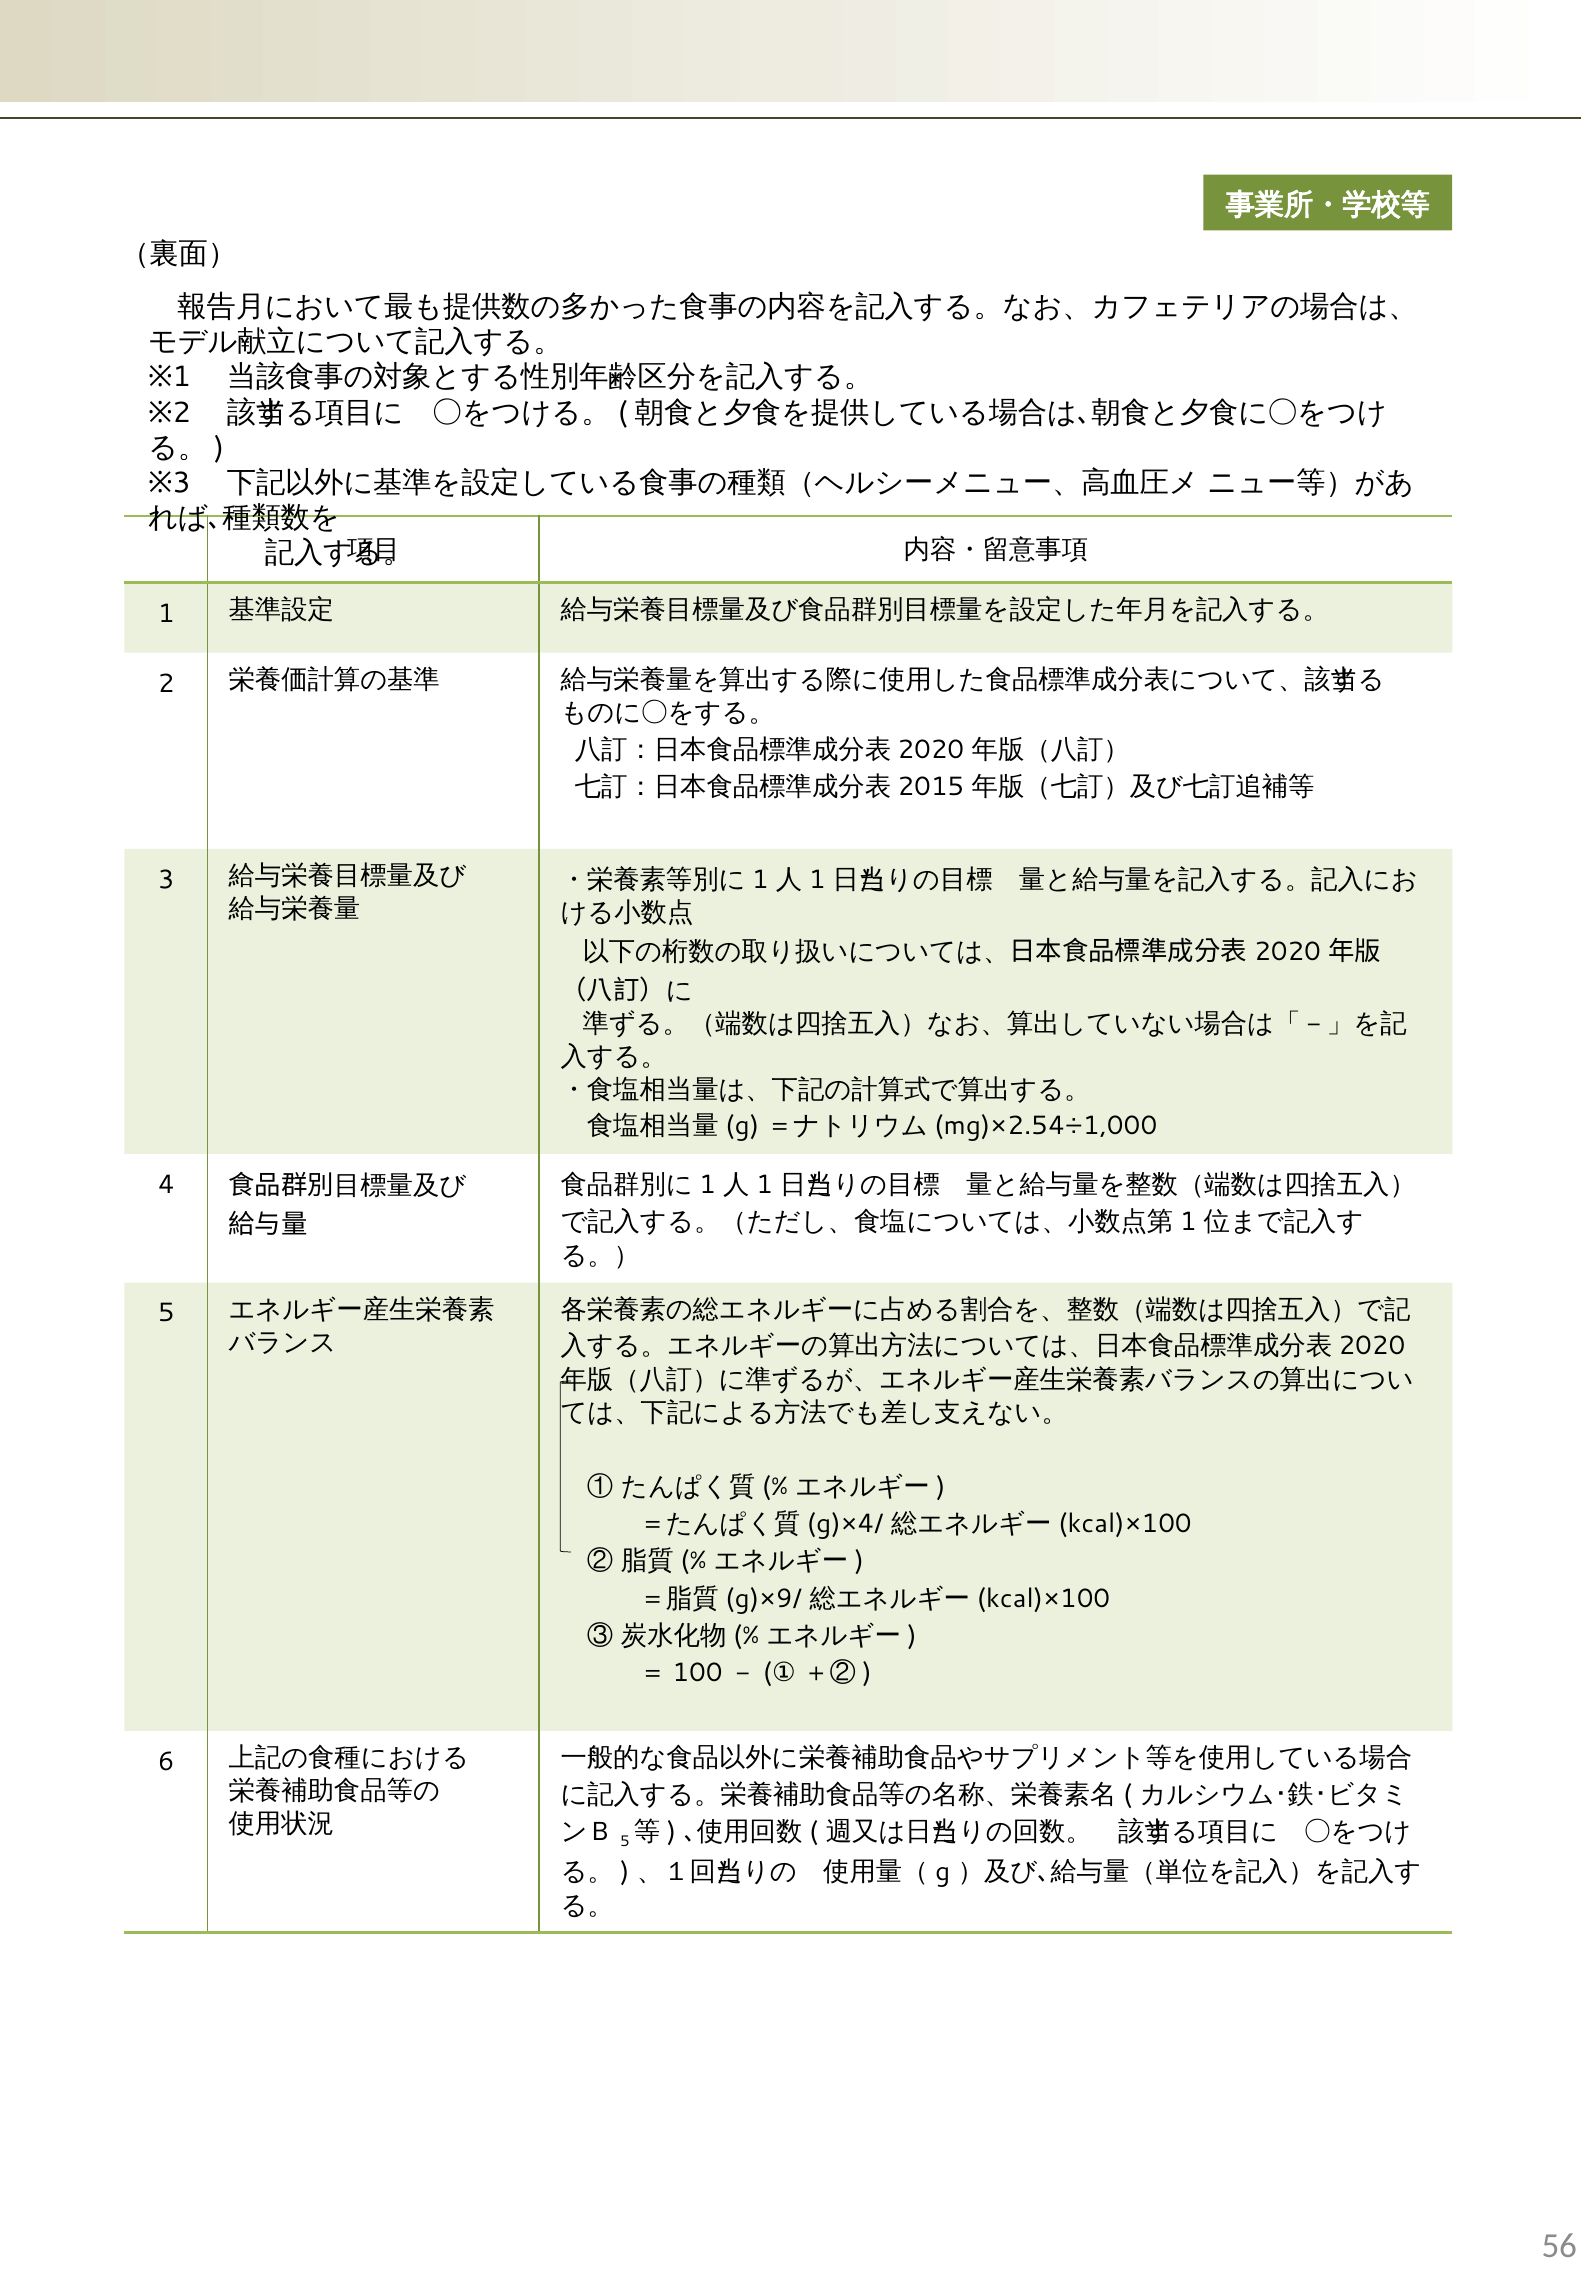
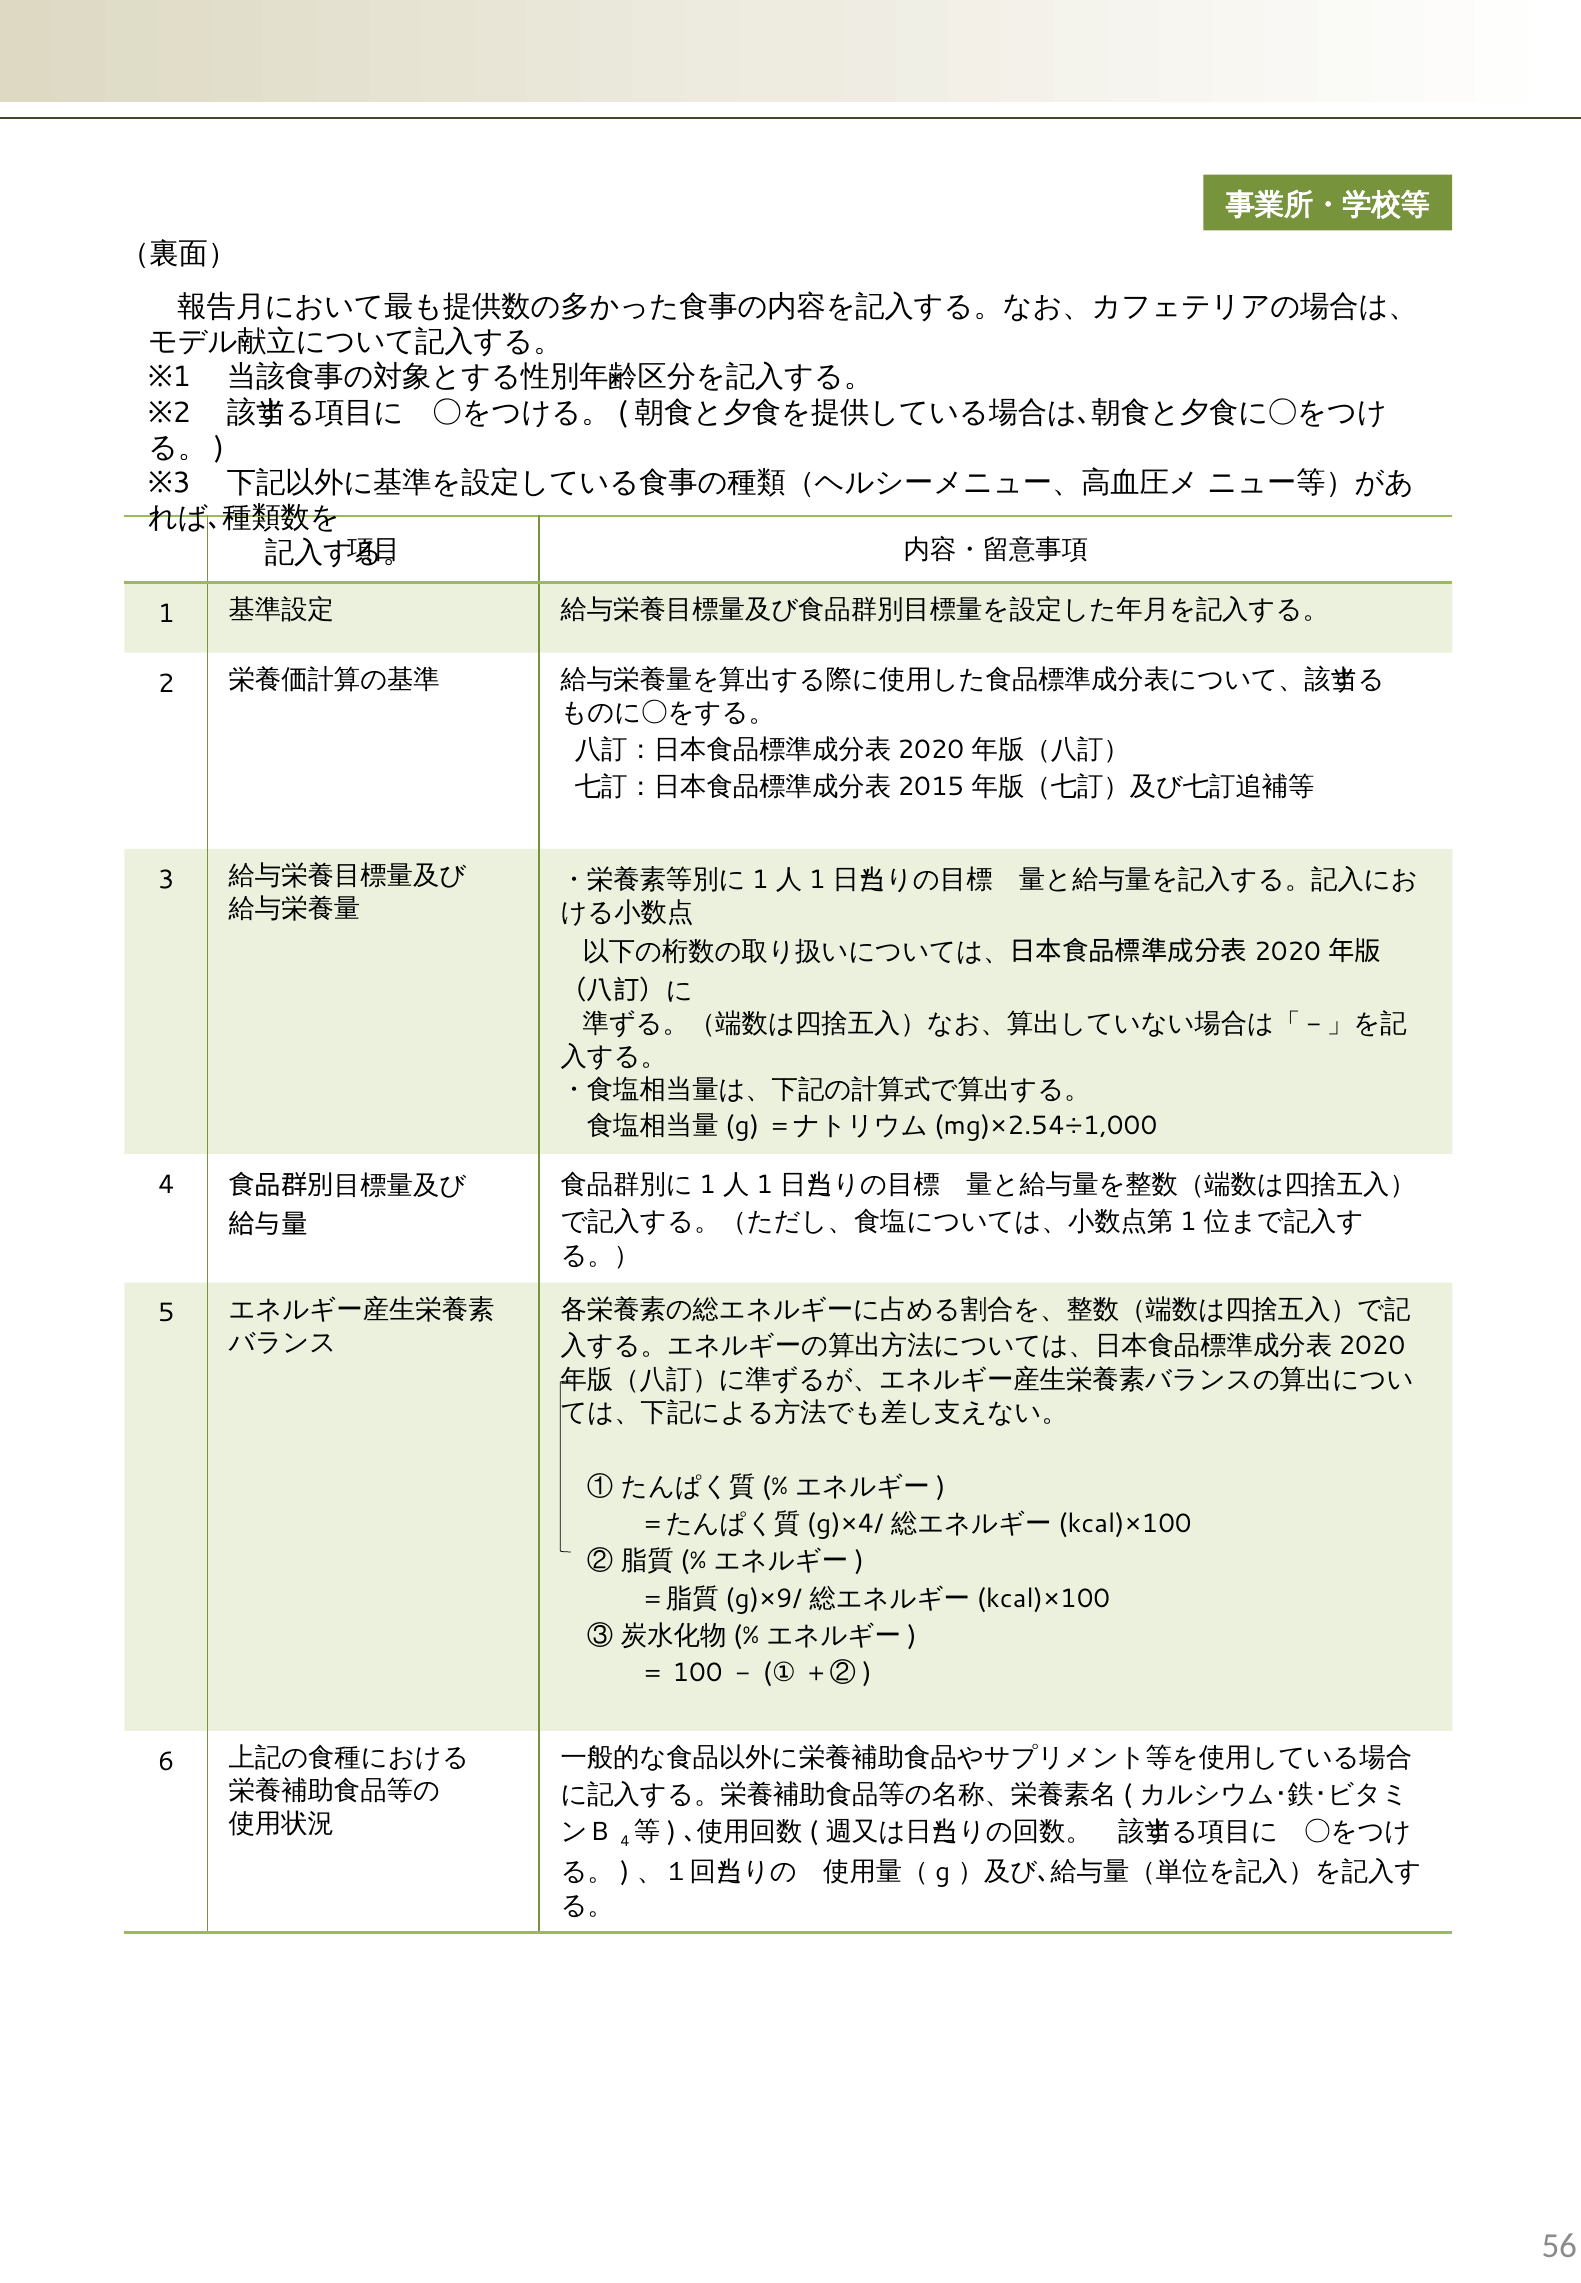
5 at (625, 1842): 5 -> 4
